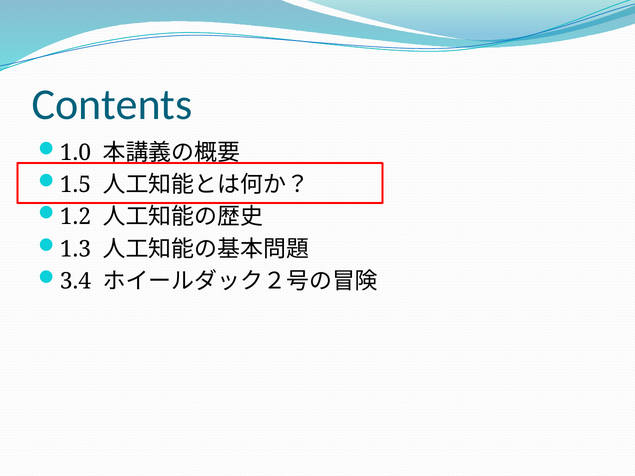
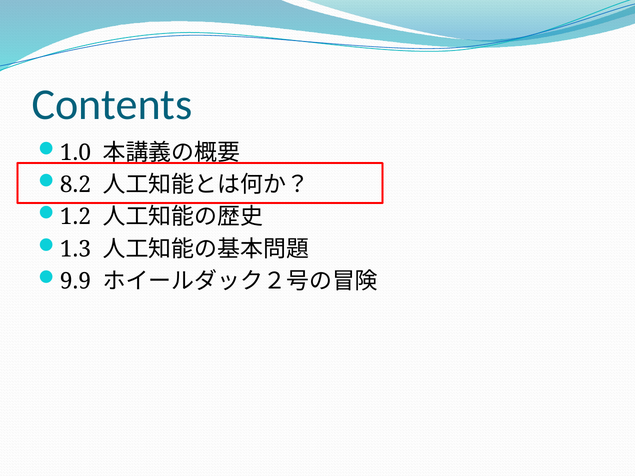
1.5: 1.5 -> 8.2
3.4: 3.4 -> 9.9
